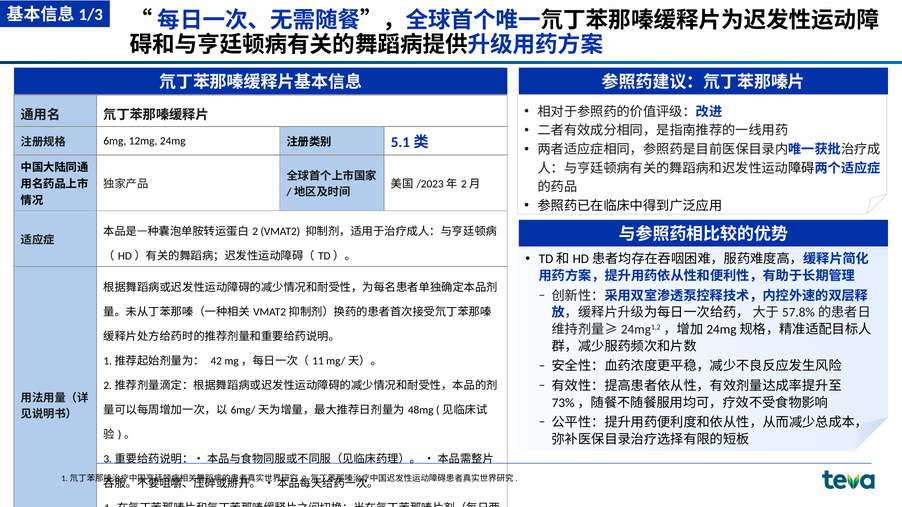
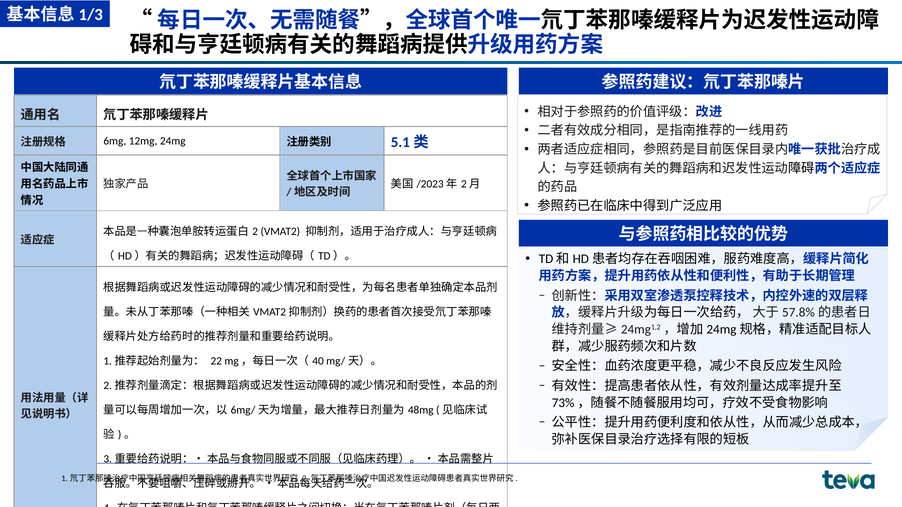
42: 42 -> 22
11: 11 -> 40
